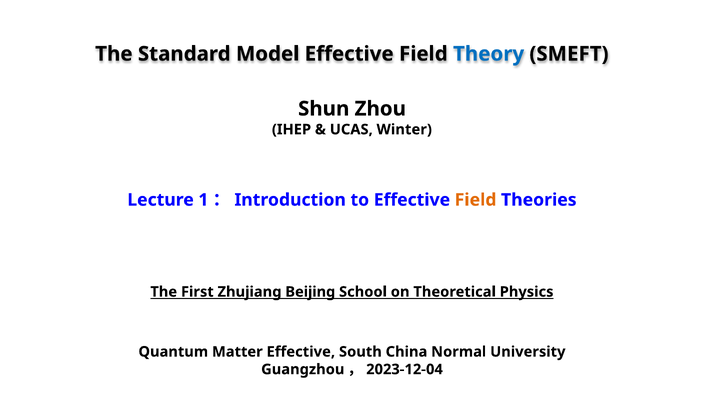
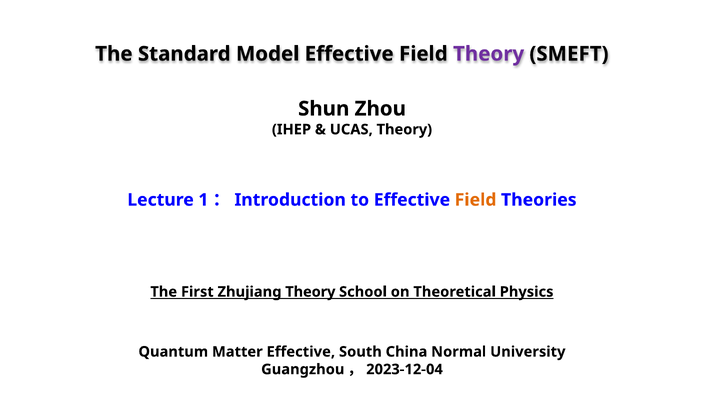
Theory at (489, 54) colour: blue -> purple
UCAS Winter: Winter -> Theory
Zhujiang Beijing: Beijing -> Theory
